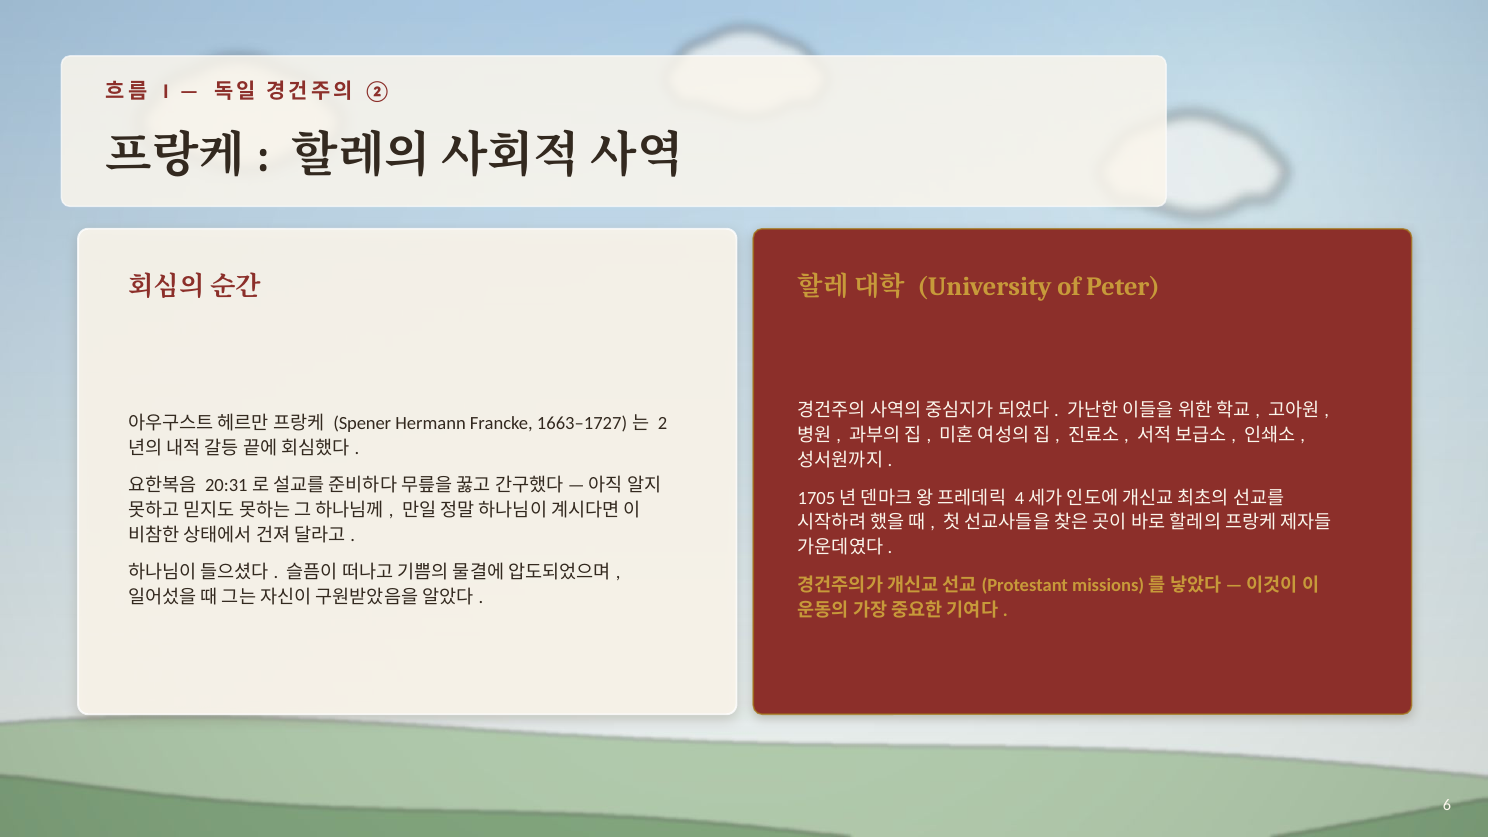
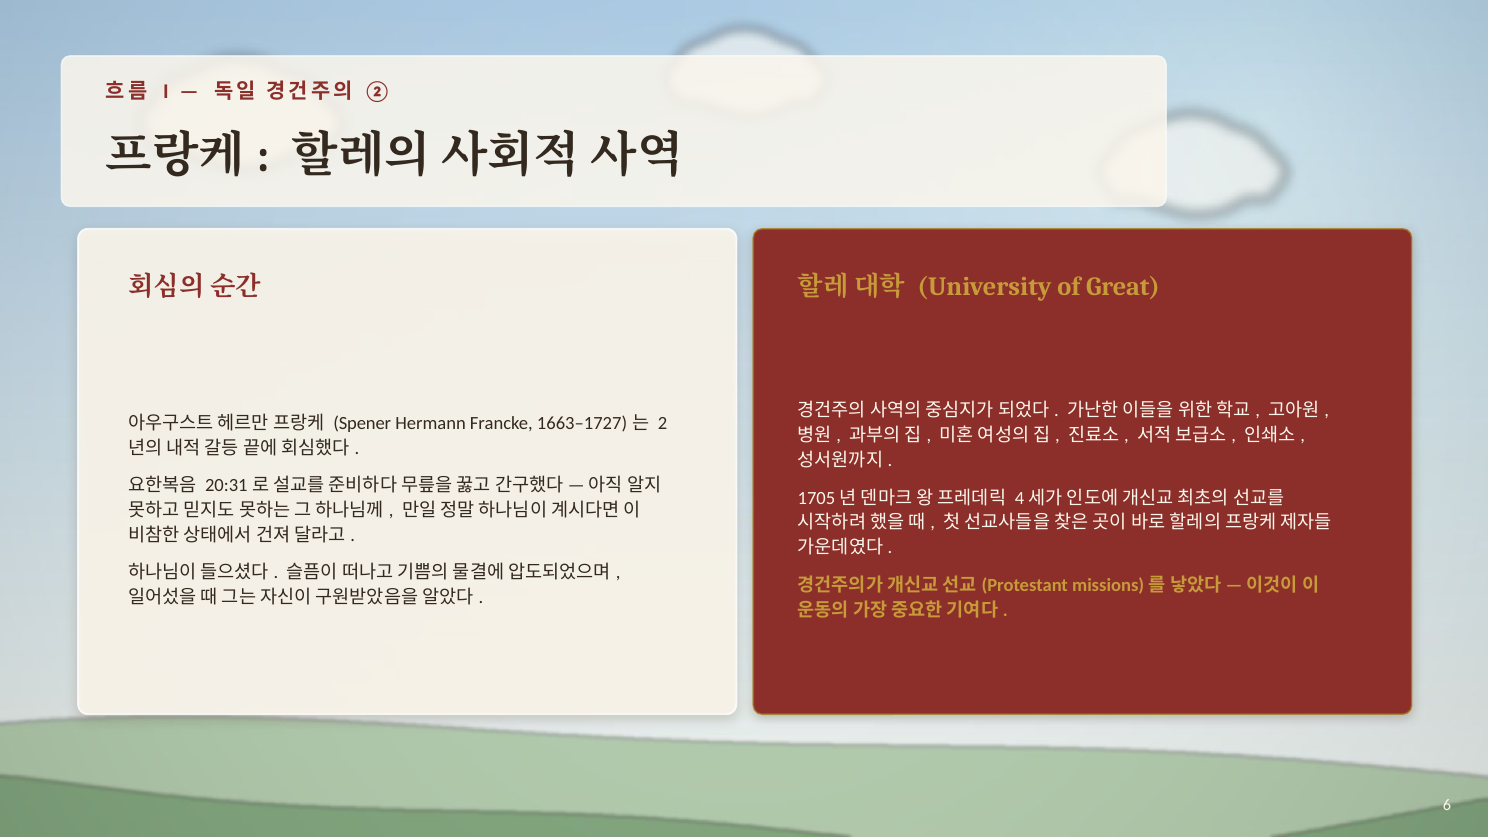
Peter: Peter -> Great
